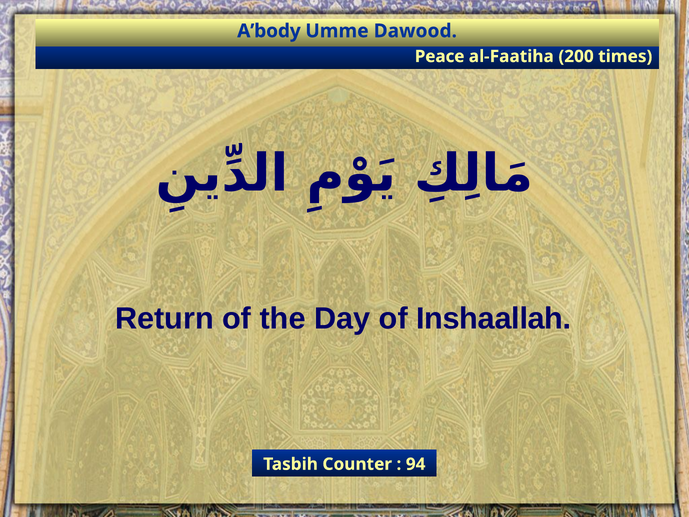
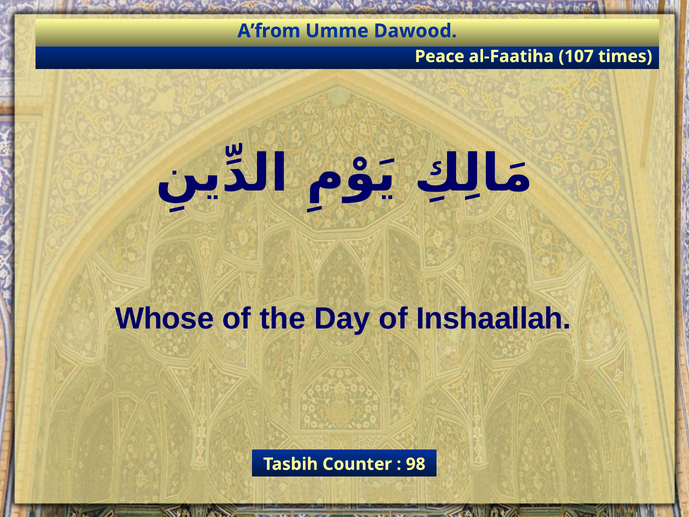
A’body: A’body -> A’from
200: 200 -> 107
Return: Return -> Whose
94: 94 -> 98
